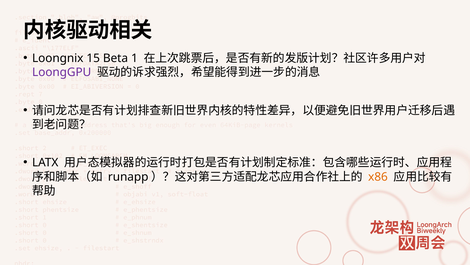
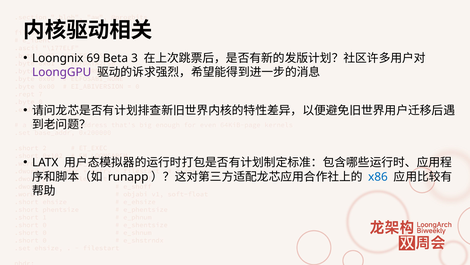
15: 15 -> 69
1: 1 -> 3
x86 colour: orange -> blue
